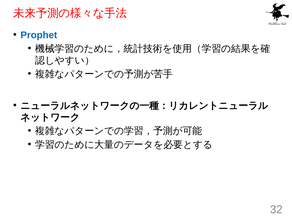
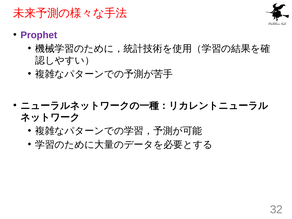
Prophet colour: blue -> purple
